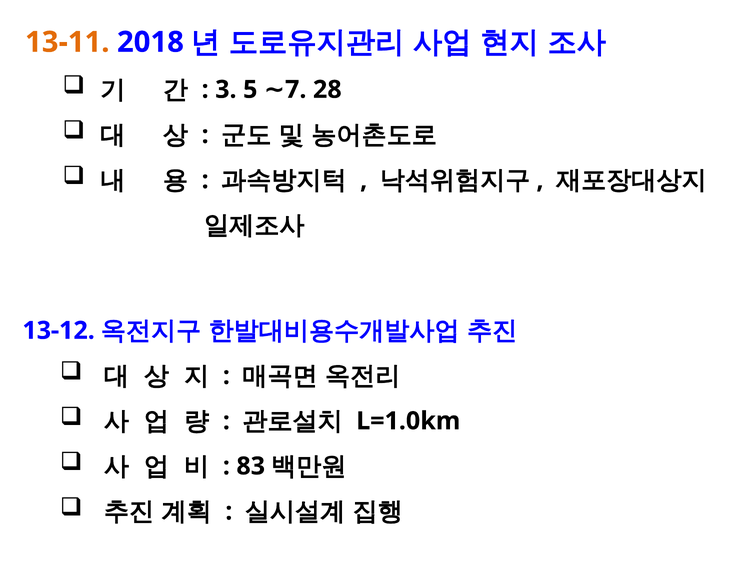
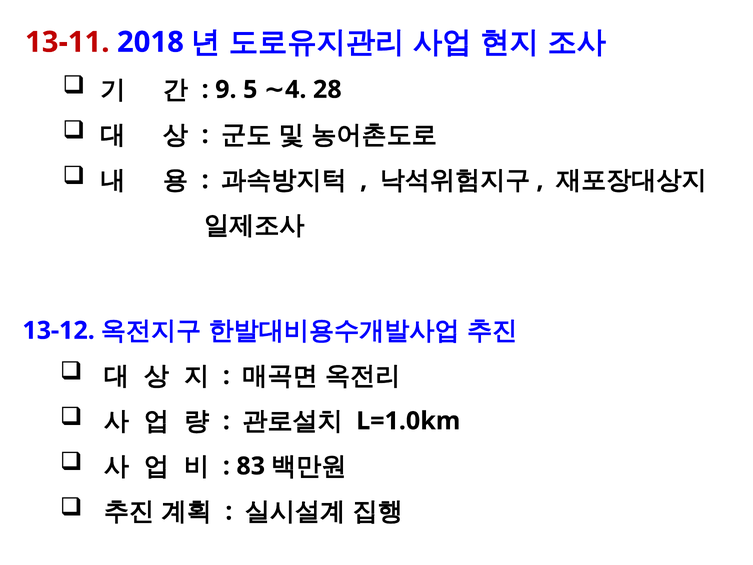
13-11 colour: orange -> red
3: 3 -> 9
7: 7 -> 4
